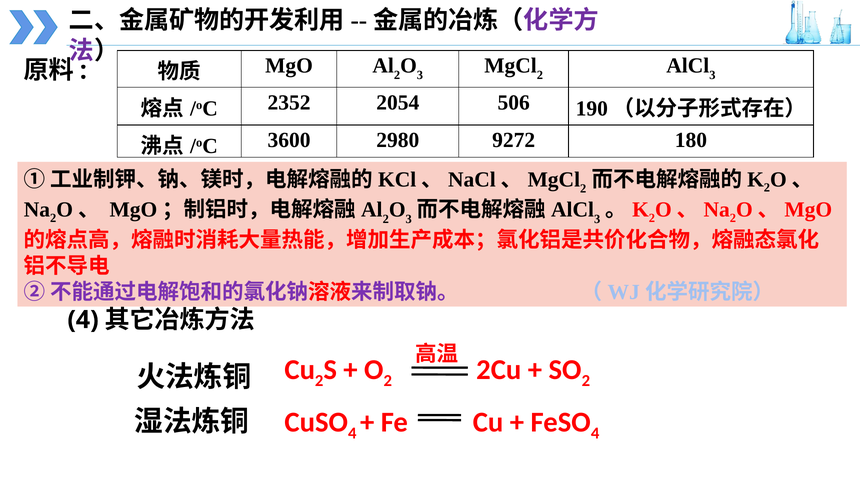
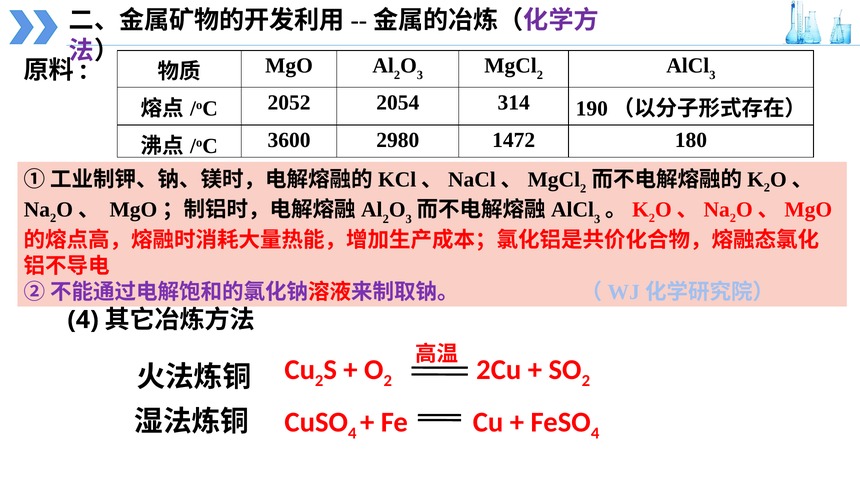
2352: 2352 -> 2052
506: 506 -> 314
9272: 9272 -> 1472
